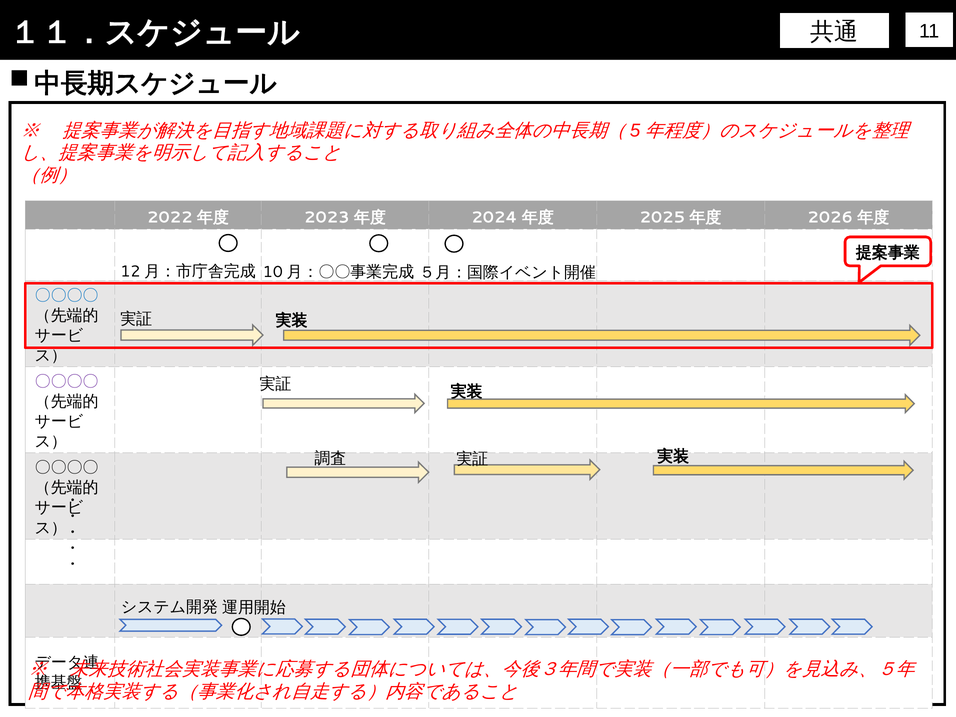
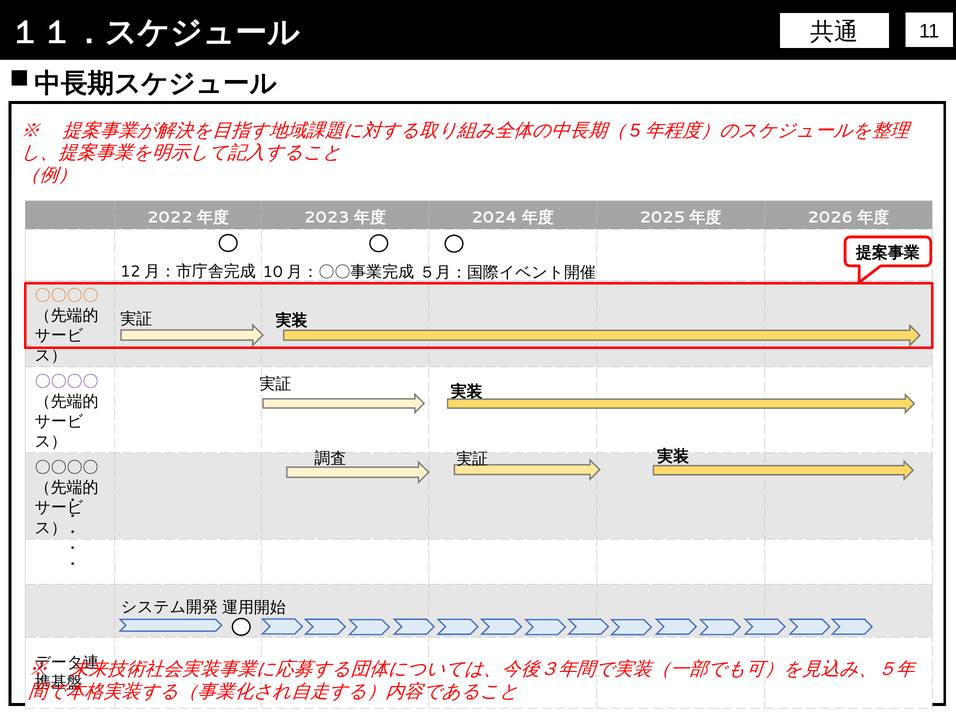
〇〇〇〇 at (67, 295) colour: blue -> orange
